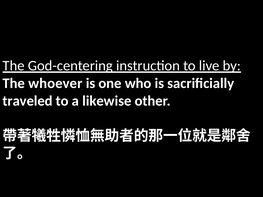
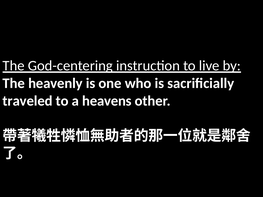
whoever: whoever -> heavenly
likewise: likewise -> heavens
